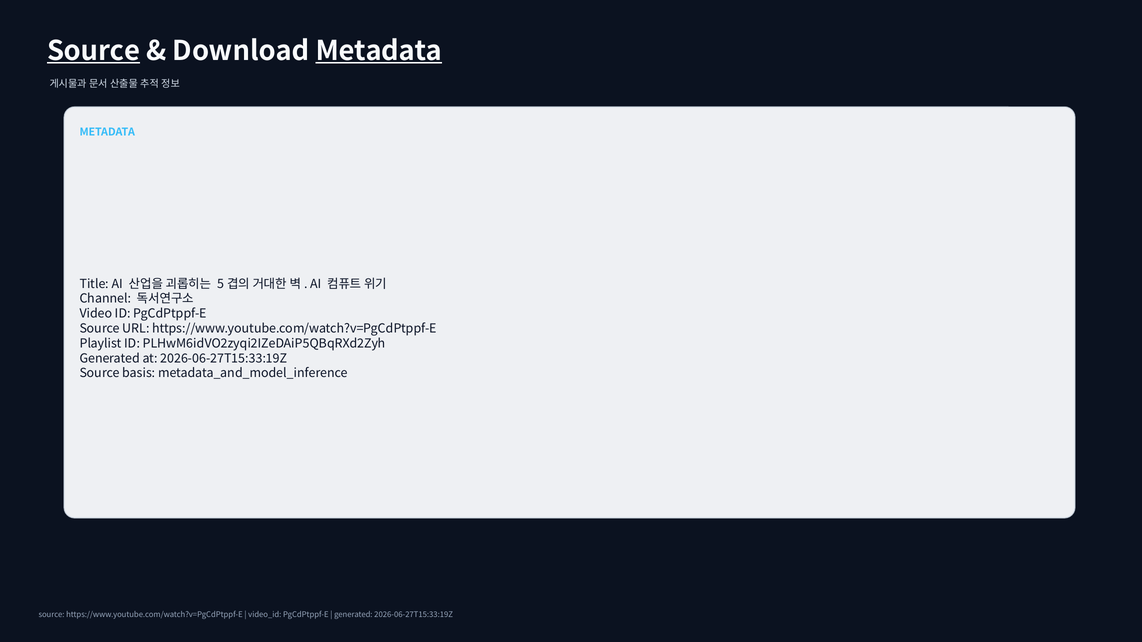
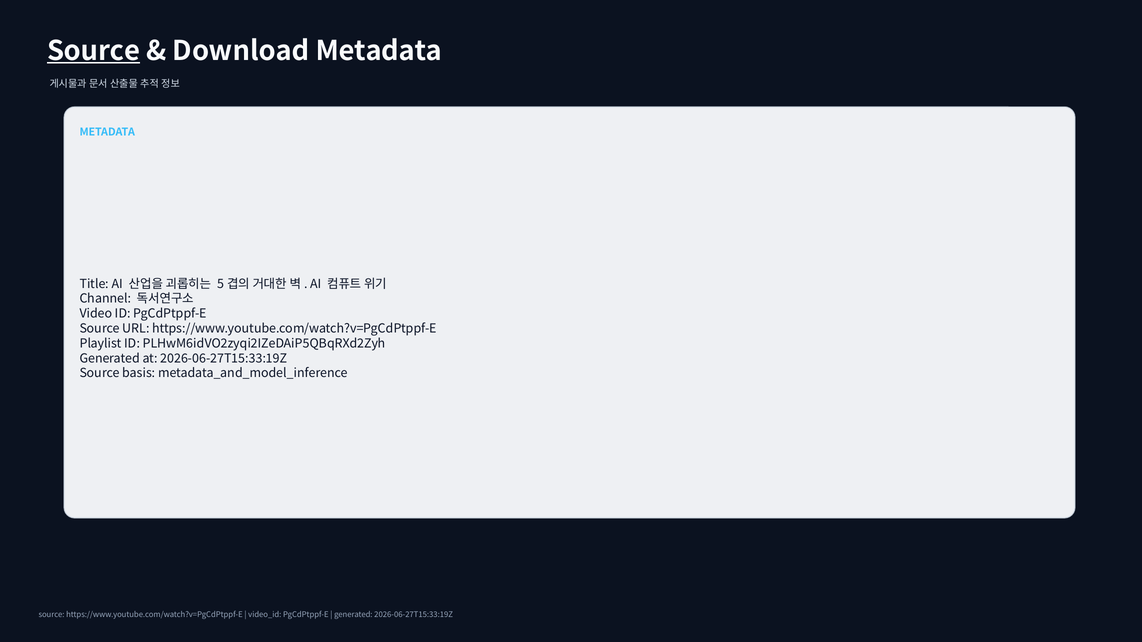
Metadata at (379, 51) underline: present -> none
